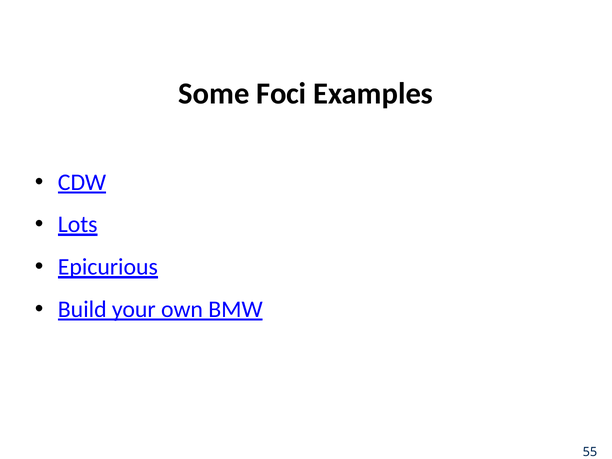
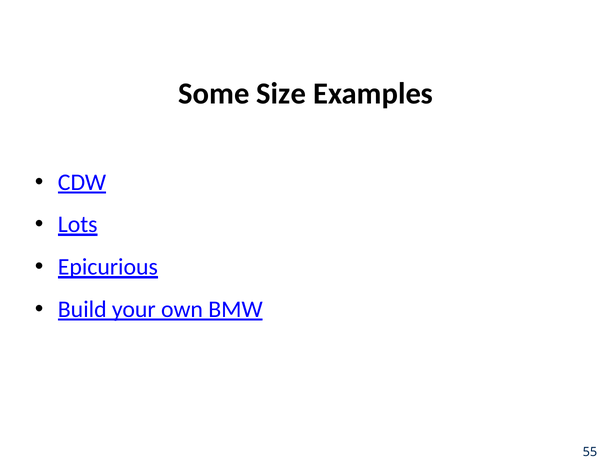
Foci: Foci -> Size
